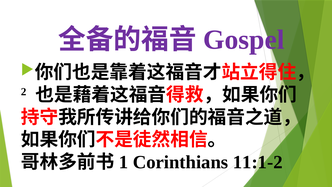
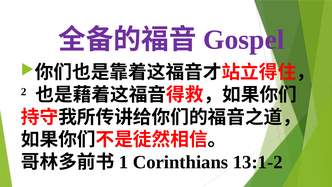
11:1-2: 11:1-2 -> 13:1-2
